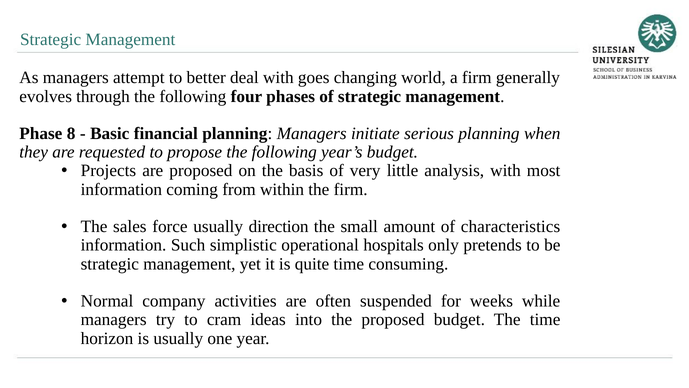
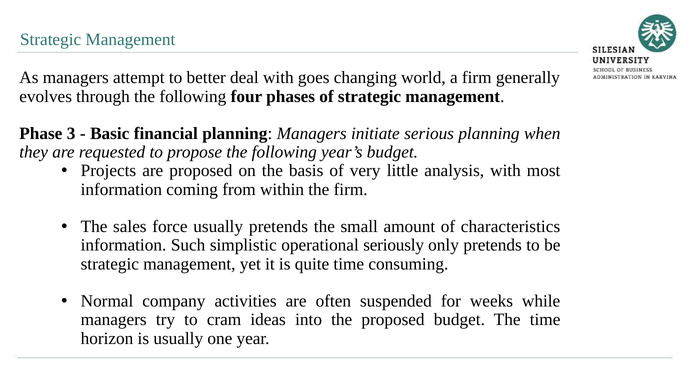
8: 8 -> 3
usually direction: direction -> pretends
hospitals: hospitals -> seriously
